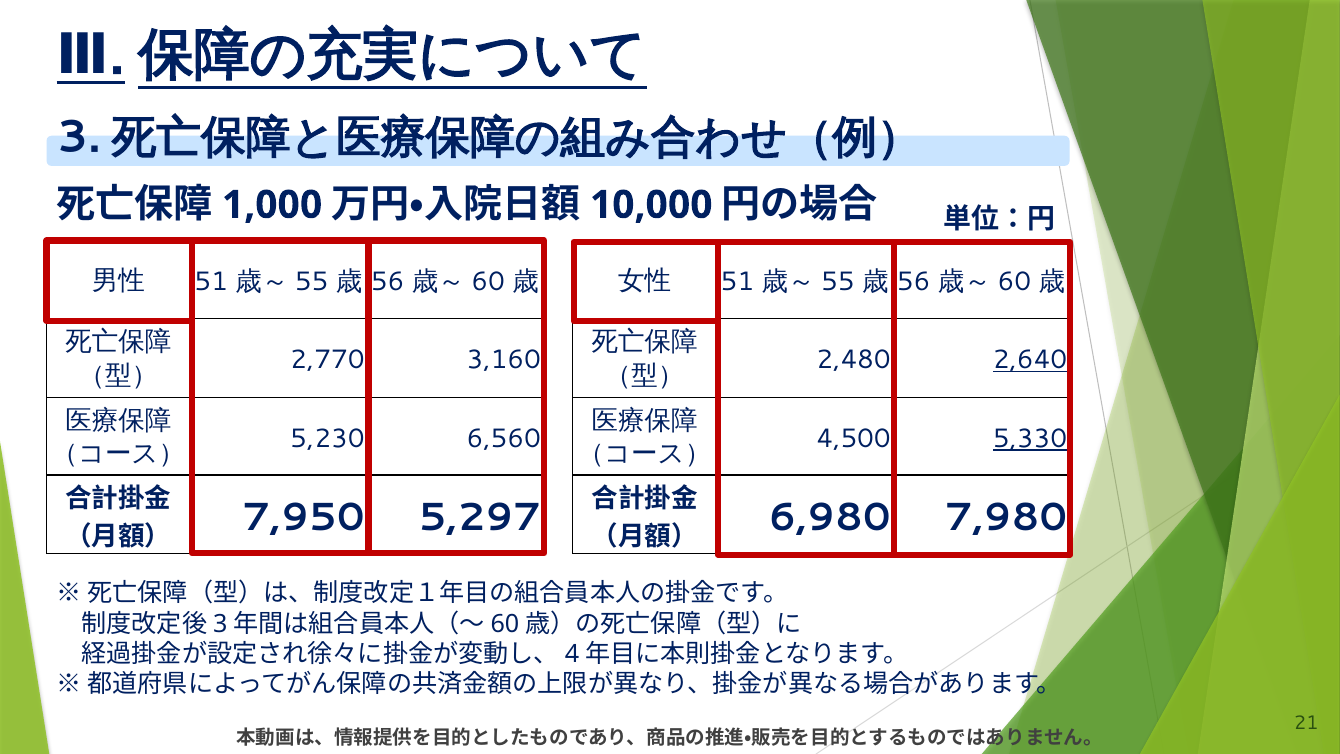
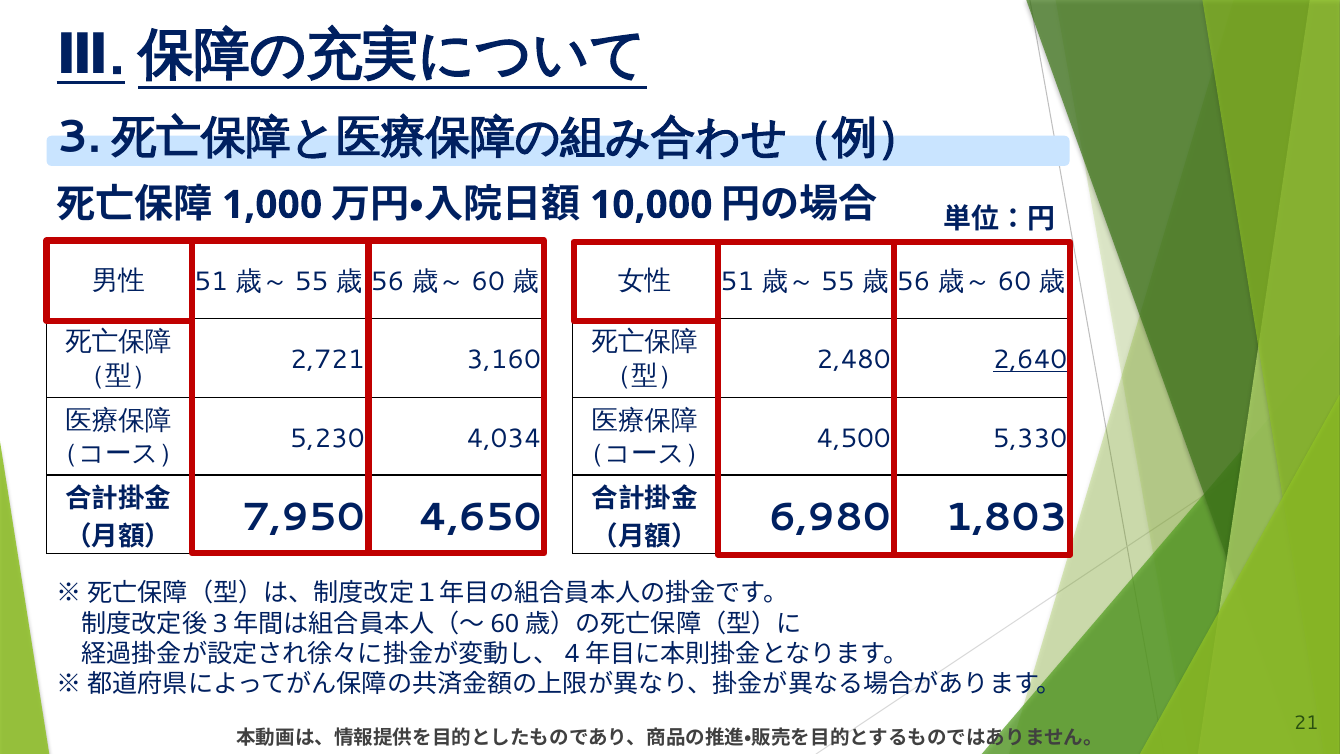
2,770: 2,770 -> 2,721
6,560: 6,560 -> 4,034
5,330 underline: present -> none
5,297: 5,297 -> 4,650
7,980: 7,980 -> 1,803
